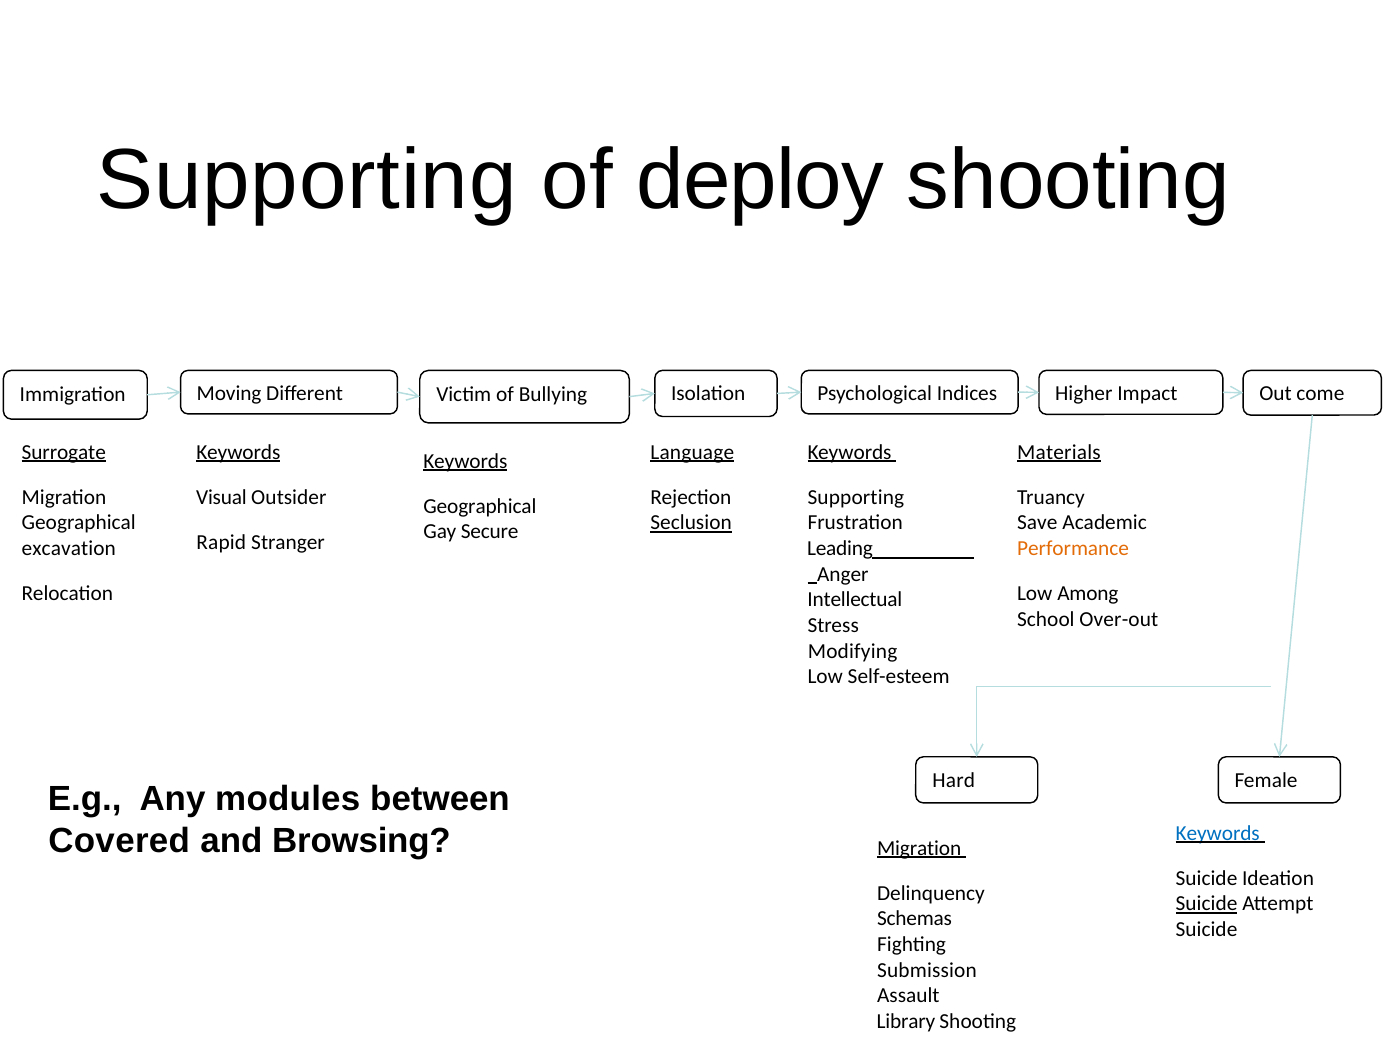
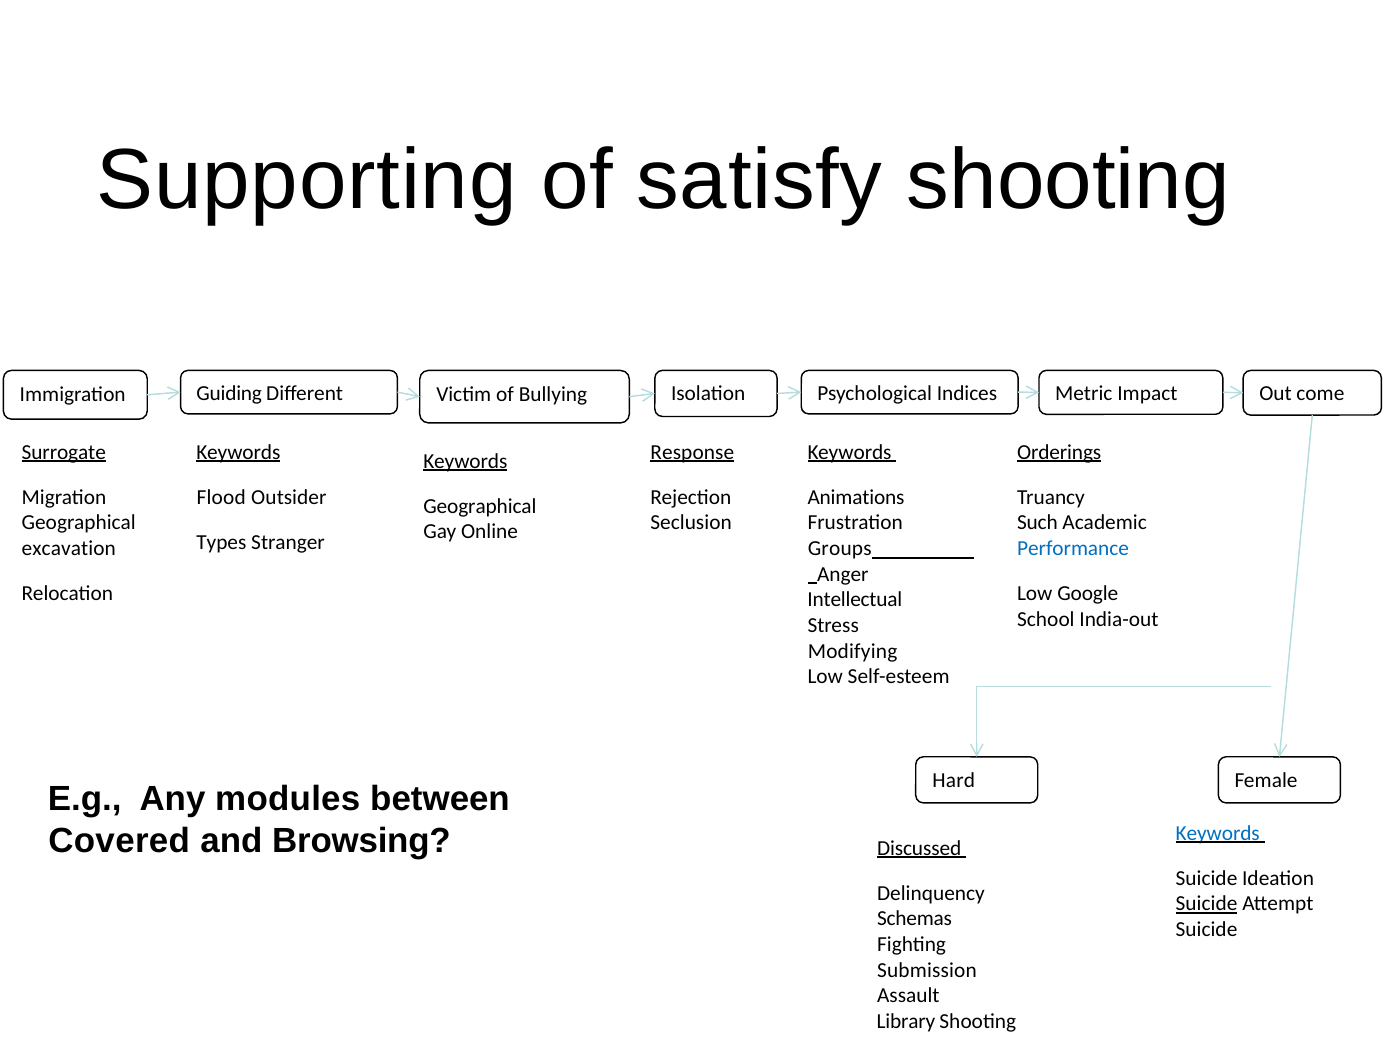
deploy: deploy -> satisfy
Moving: Moving -> Guiding
Higher: Higher -> Metric
Materials: Materials -> Orderings
Language: Language -> Response
Visual: Visual -> Flood
Supporting at (856, 497): Supporting -> Animations
Seclusion underline: present -> none
Save: Save -> Such
Secure: Secure -> Online
Rapid: Rapid -> Types
Leading: Leading -> Groups
Performance colour: orange -> blue
Among: Among -> Google
Over-out: Over-out -> India-out
Migration at (919, 848): Migration -> Discussed
